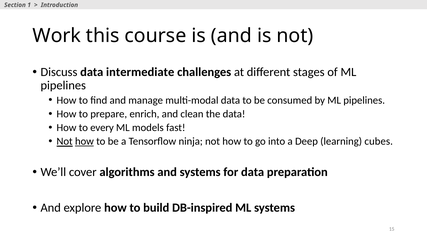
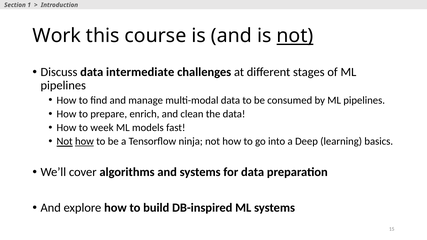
not at (295, 36) underline: none -> present
every: every -> week
cubes: cubes -> basics
